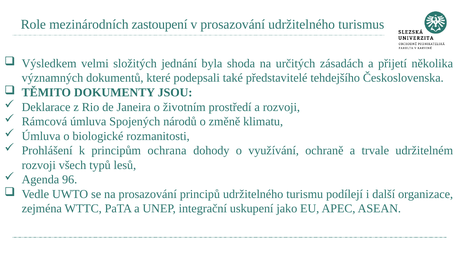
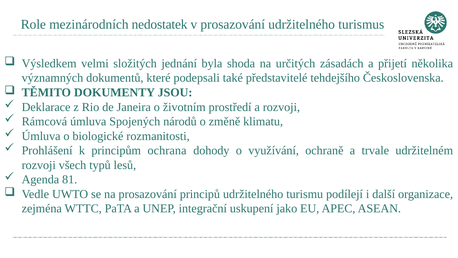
zastoupení: zastoupení -> nedostatek
96: 96 -> 81
